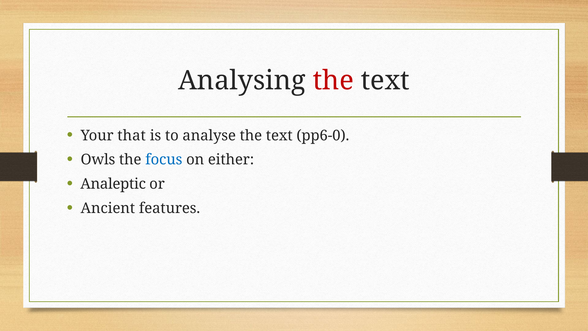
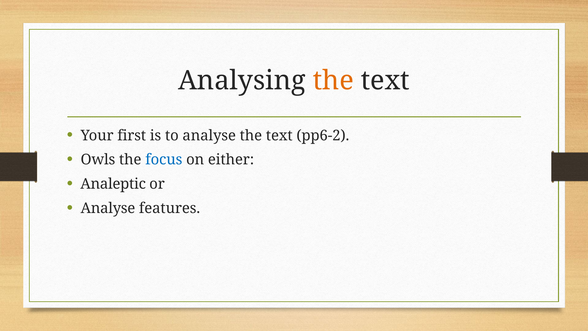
the at (333, 81) colour: red -> orange
that: that -> first
pp6-0: pp6-0 -> pp6-2
Ancient at (108, 208): Ancient -> Analyse
